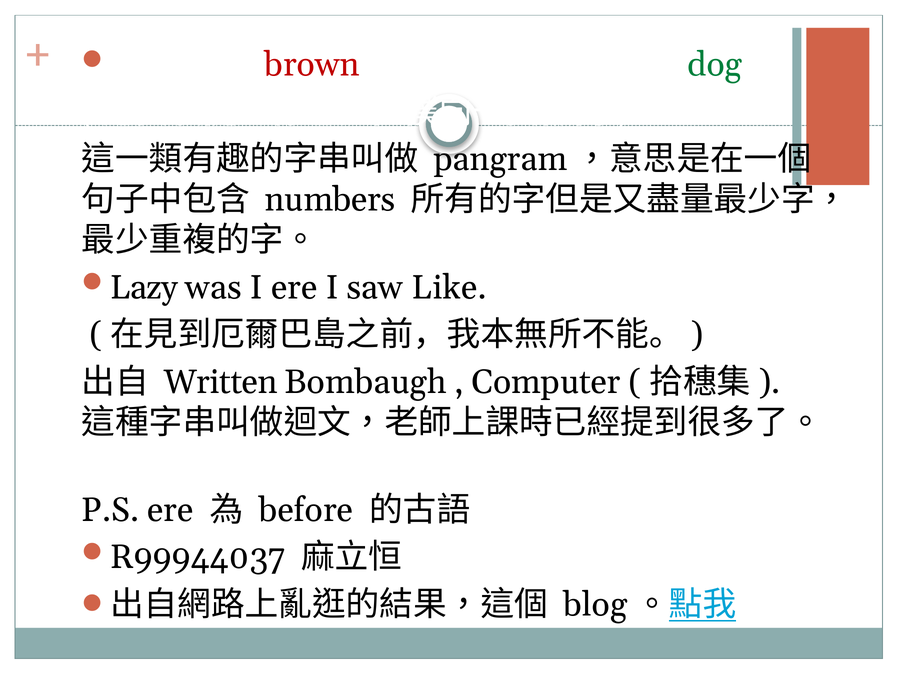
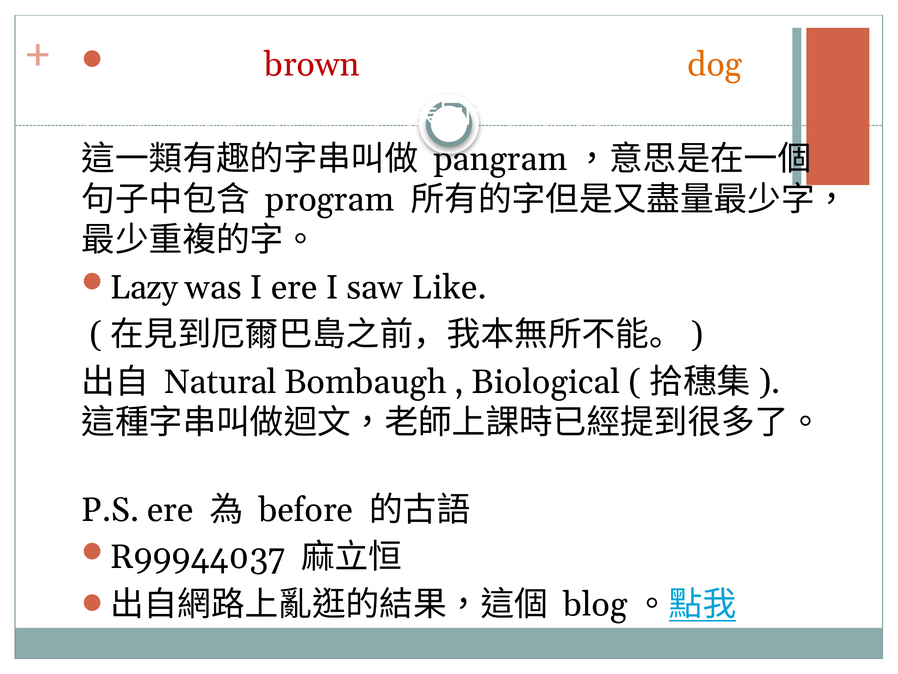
dog colour: green -> orange
numbers: numbers -> program
Written: Written -> Natural
Computer: Computer -> Biological
